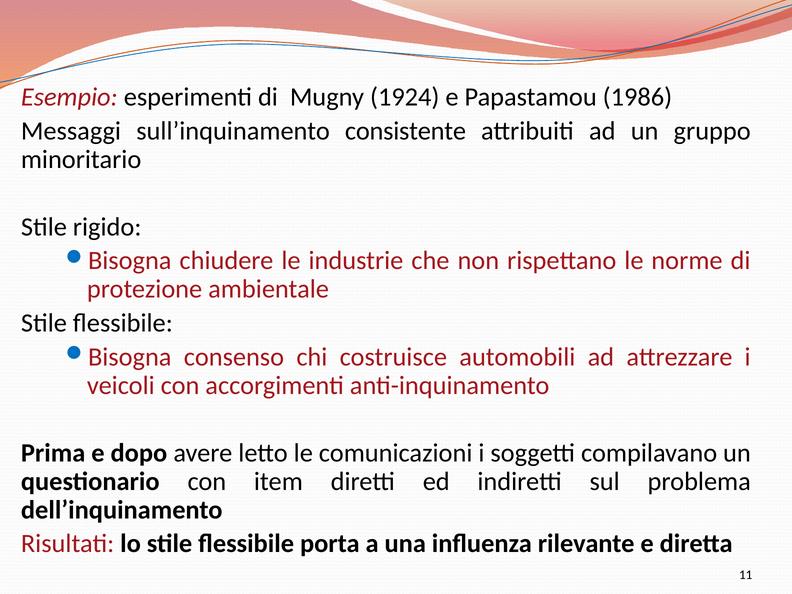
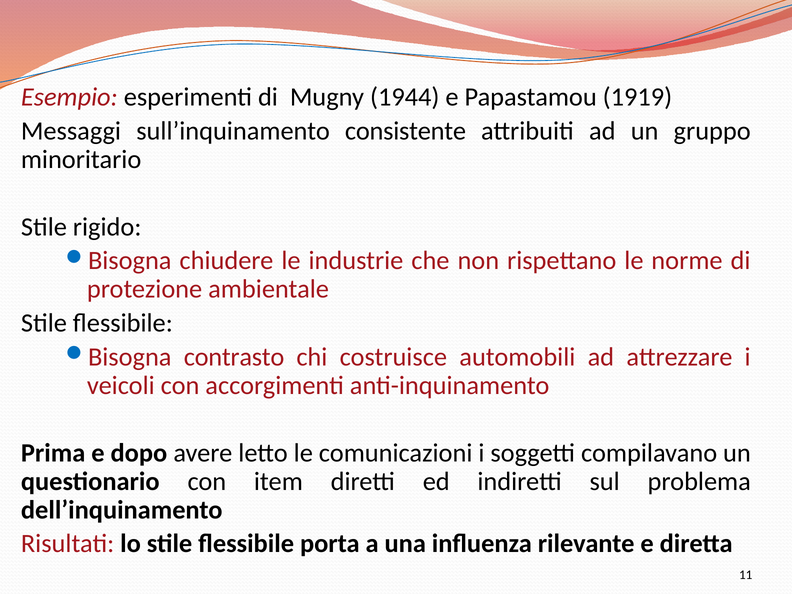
1924: 1924 -> 1944
1986: 1986 -> 1919
consenso: consenso -> contrasto
